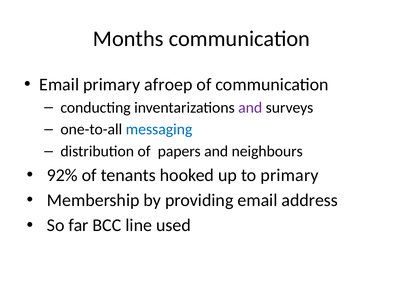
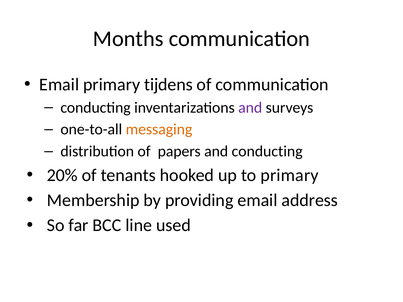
afroep: afroep -> tijdens
messaging colour: blue -> orange
and neighbours: neighbours -> conducting
92%: 92% -> 20%
